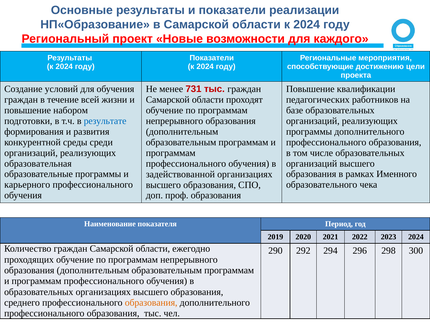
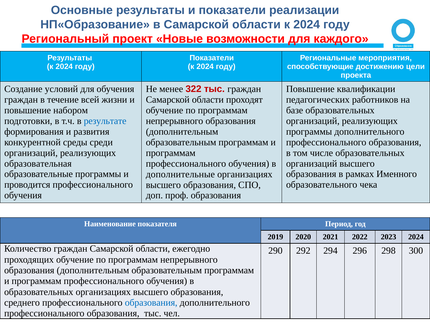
731: 731 -> 322
задействованной: задействованной -> дополнительные
карьерного: карьерного -> проводится
образования at (151, 302) colour: orange -> blue
